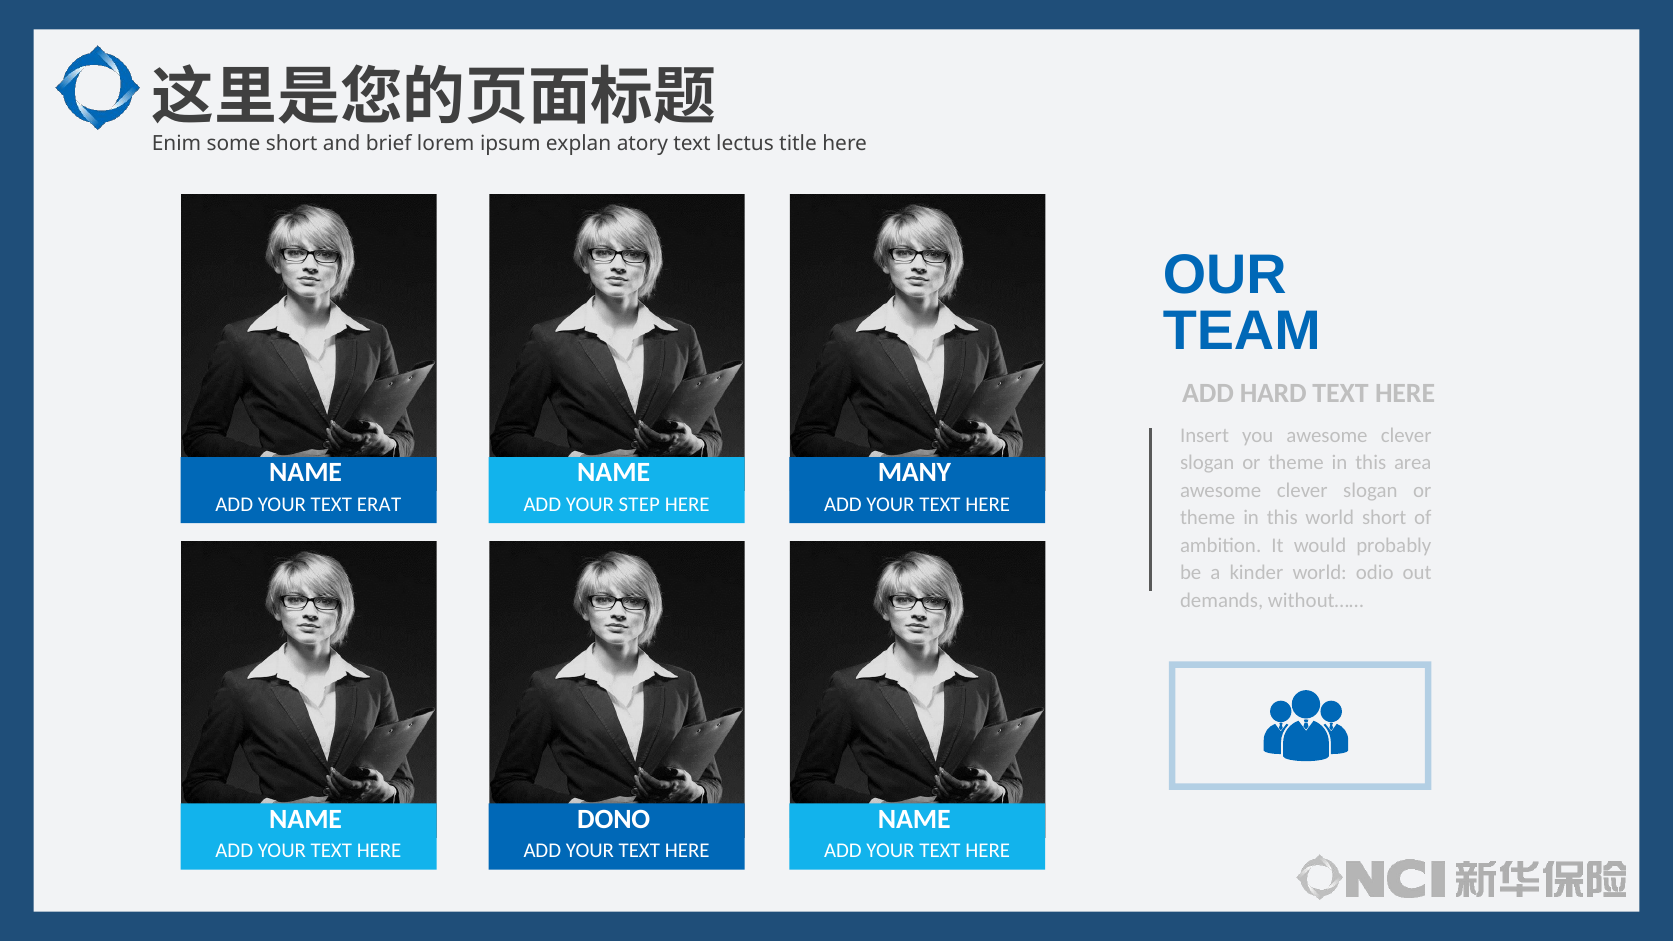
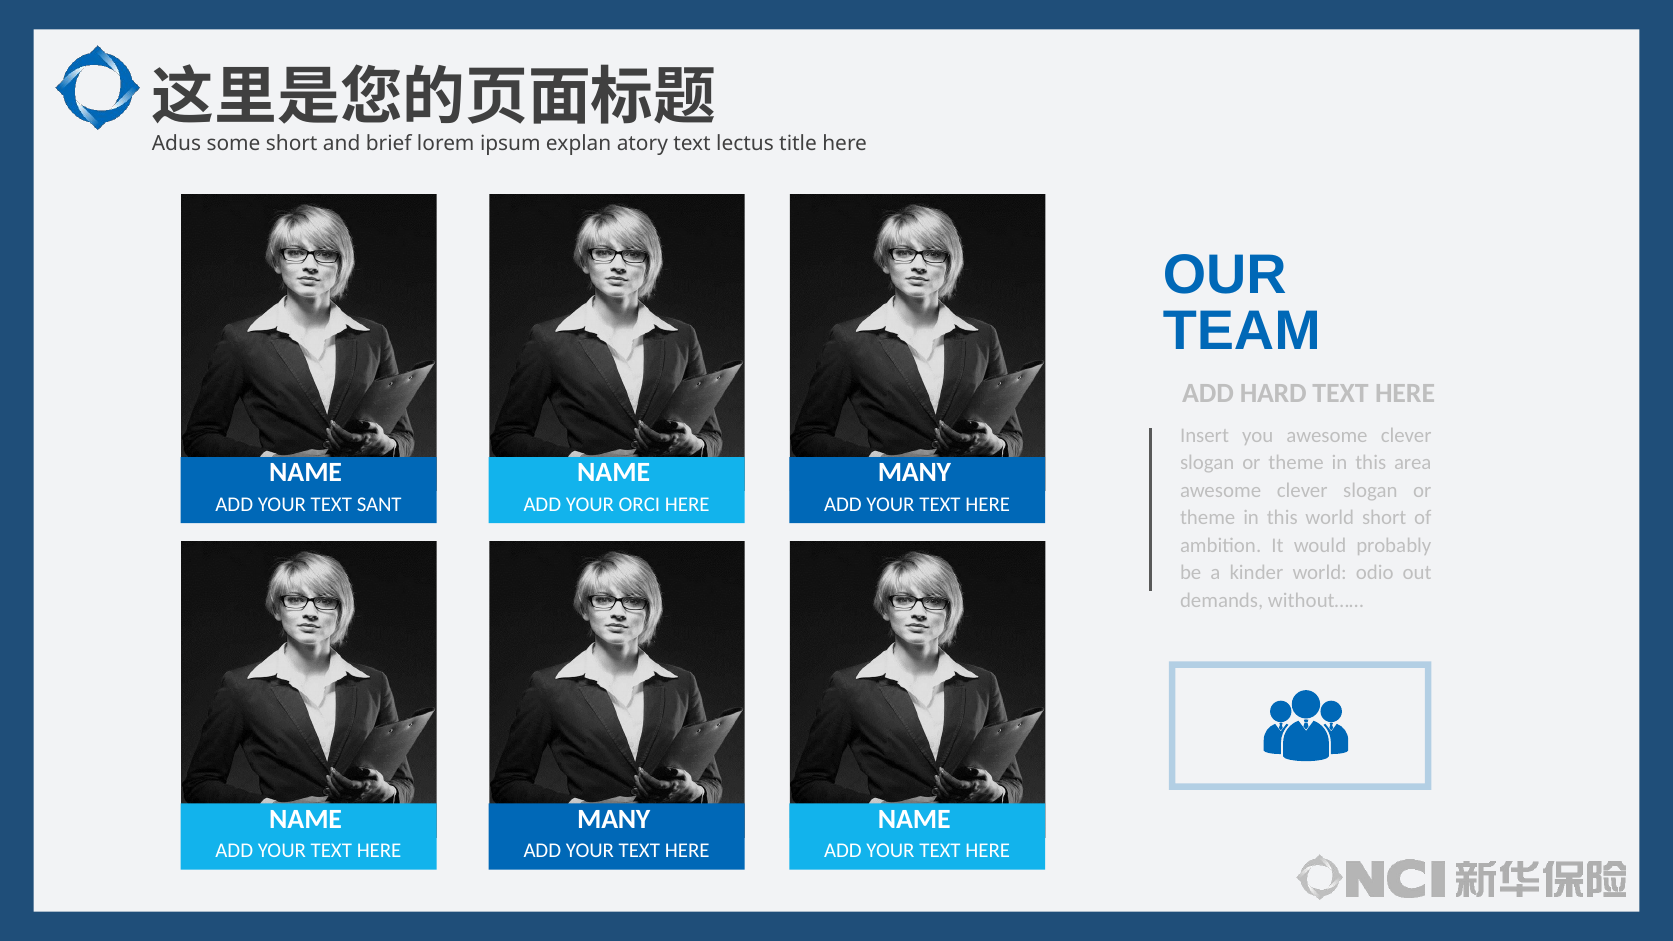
Enim: Enim -> Adus
ERAT: ERAT -> SANT
STEP: STEP -> ORCI
DONO at (614, 819): DONO -> MANY
